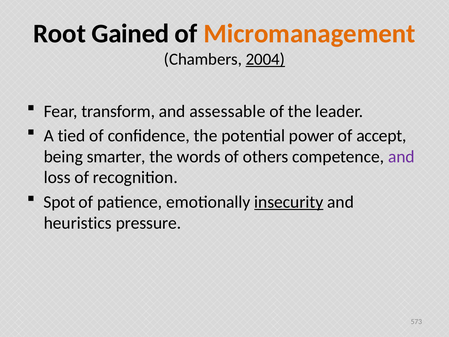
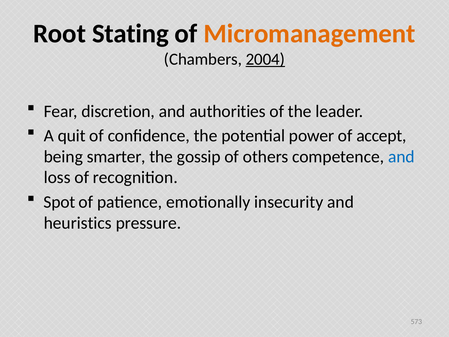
Gained: Gained -> Stating
transform: transform -> discretion
assessable: assessable -> authorities
tied: tied -> quit
words: words -> gossip
and at (401, 157) colour: purple -> blue
insecurity underline: present -> none
